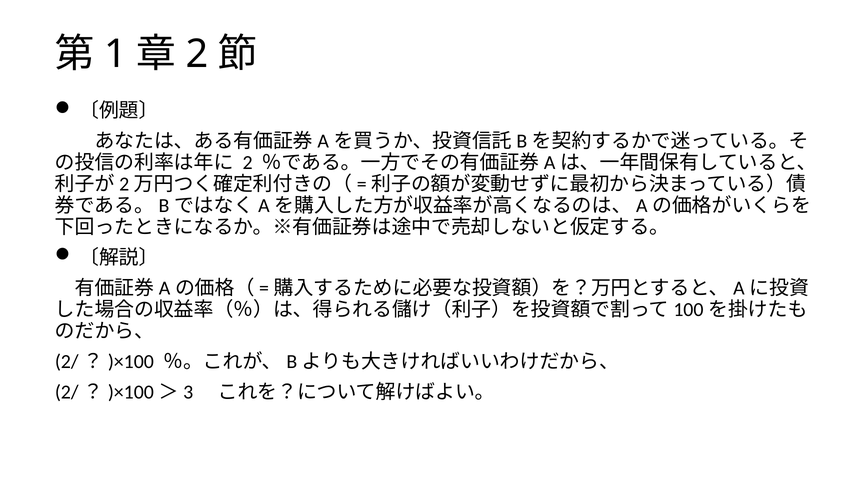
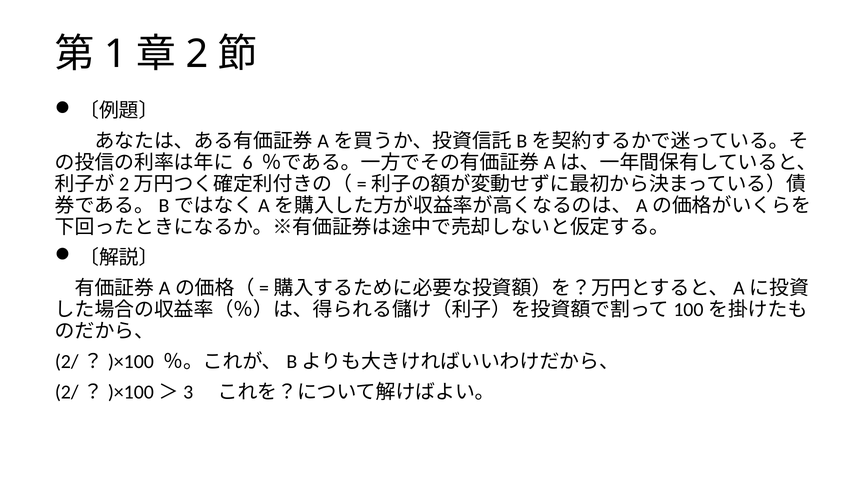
2 at (248, 163): 2 -> 6
